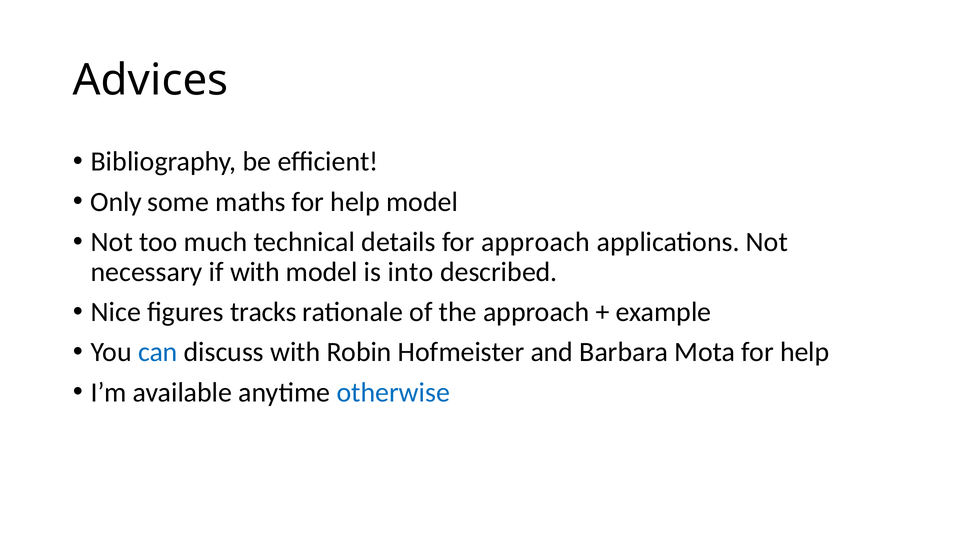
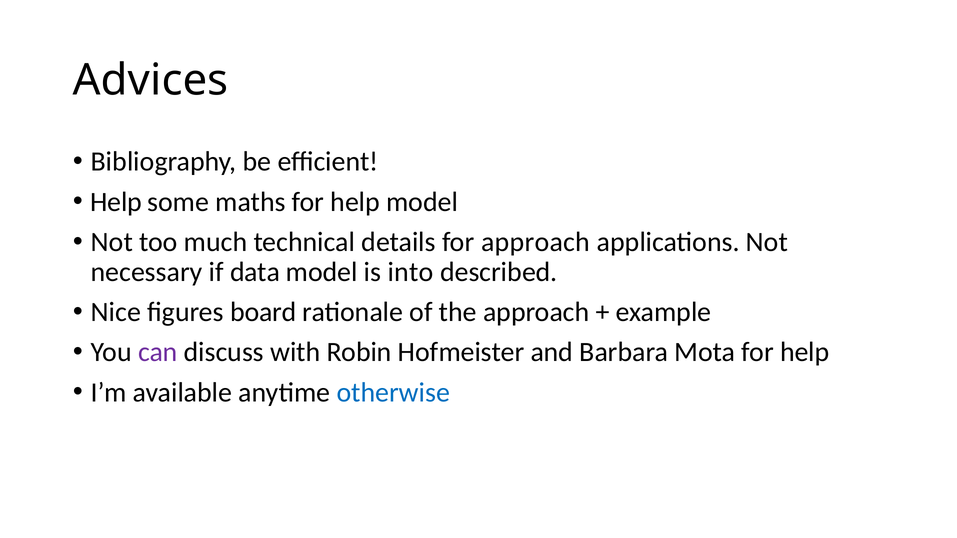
Only at (116, 202): Only -> Help
if with: with -> data
tracks: tracks -> board
can colour: blue -> purple
